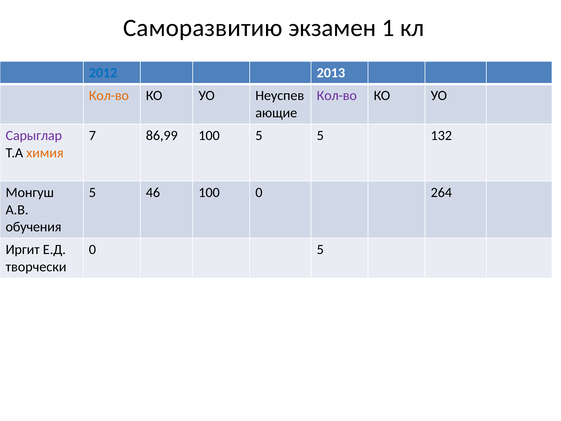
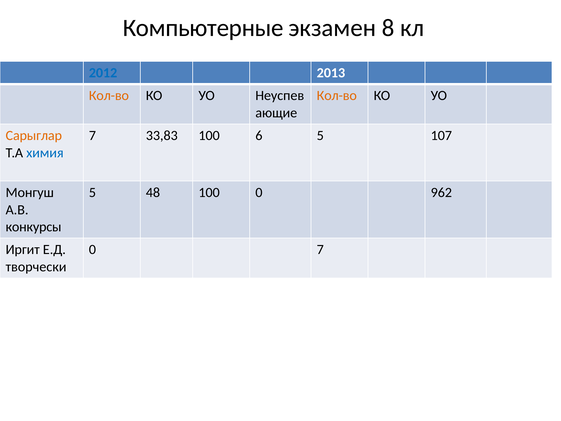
Саморазвитию: Саморазвитию -> Компьютерные
1: 1 -> 8
Кол-во at (337, 96) colour: purple -> orange
Сарыглар colour: purple -> orange
86,99: 86,99 -> 33,83
100 5: 5 -> 6
132: 132 -> 107
химия colour: orange -> blue
46: 46 -> 48
264: 264 -> 962
обучения: обучения -> конкурсы
0 5: 5 -> 7
